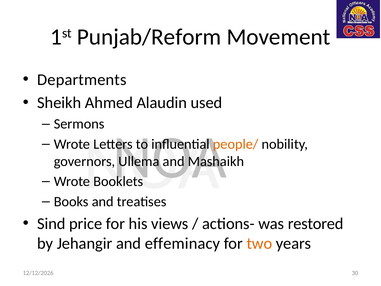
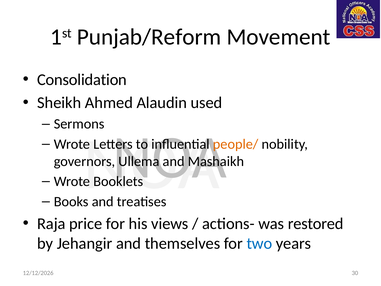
Departments: Departments -> Consolidation
Sind: Sind -> Raja
effeminacy: effeminacy -> themselves
two colour: orange -> blue
